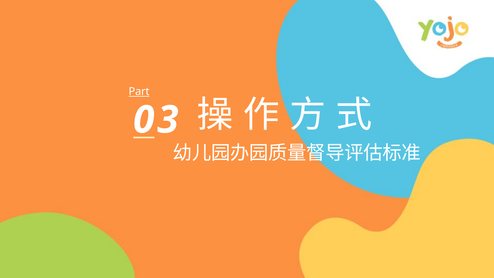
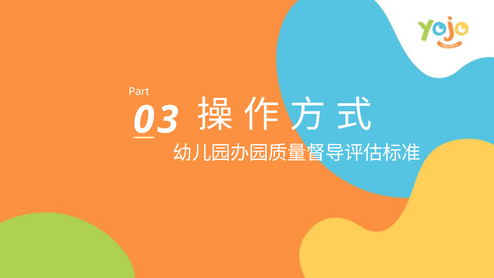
Part underline: present -> none
